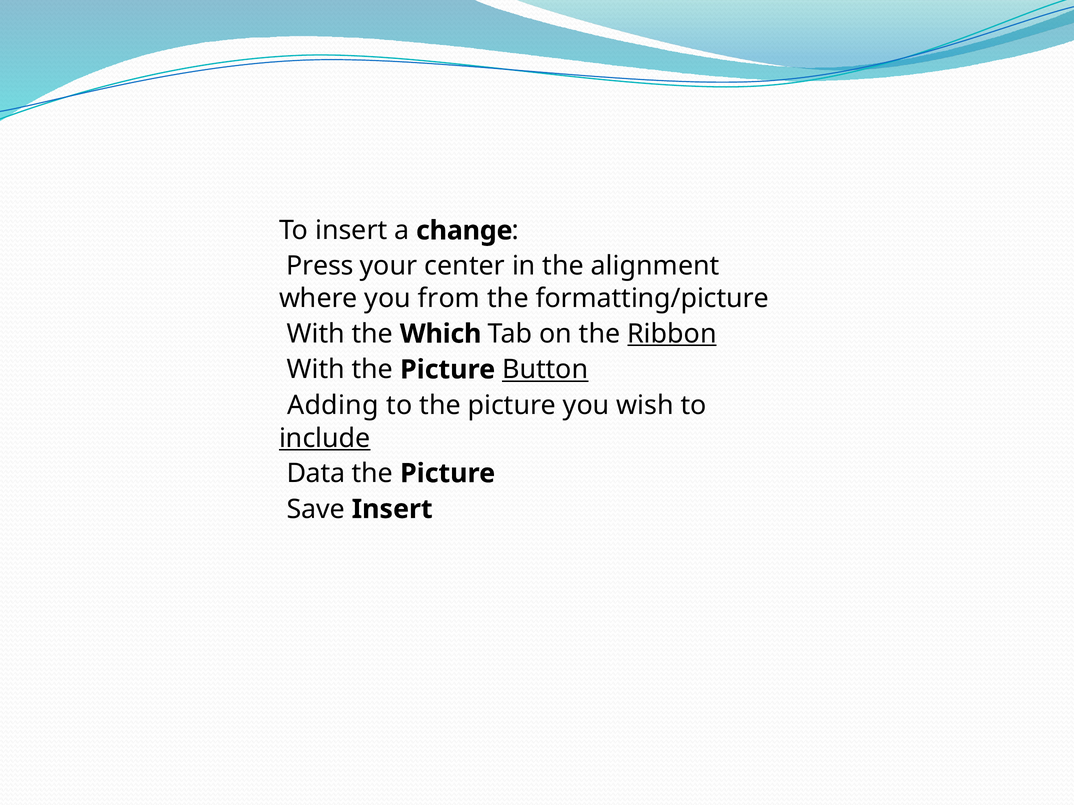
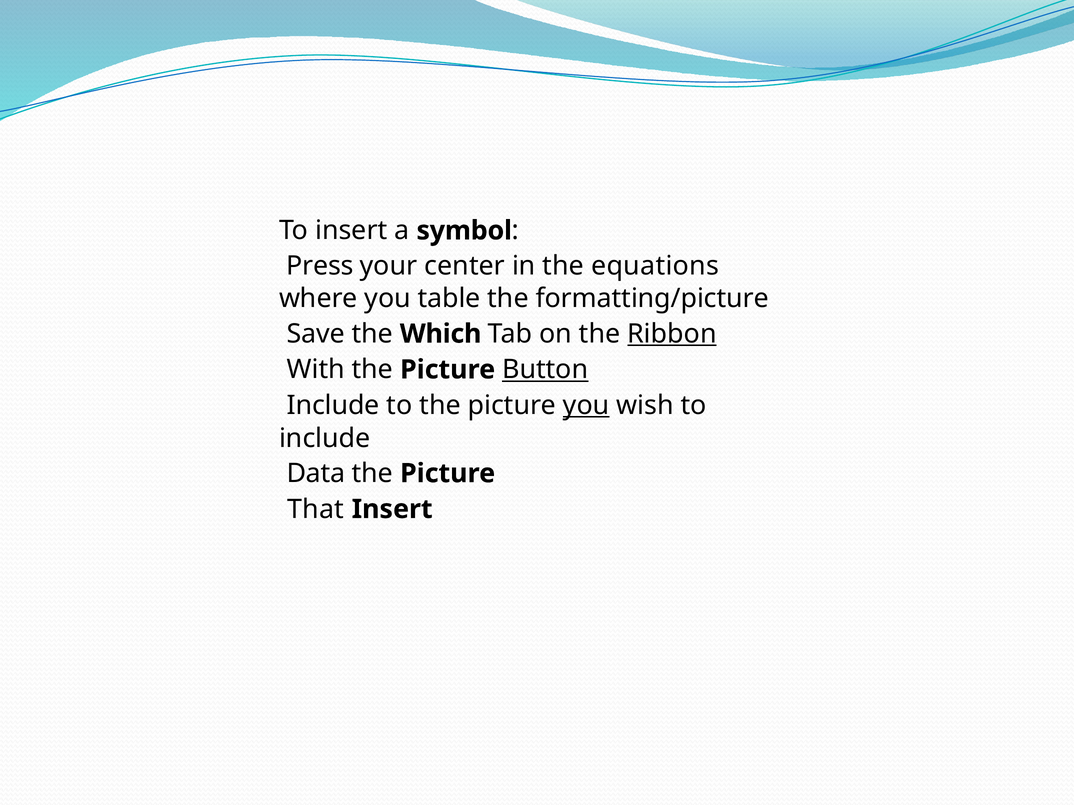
change: change -> symbol
alignment: alignment -> equations
from: from -> table
With at (316, 334): With -> Save
Adding at (333, 406): Adding -> Include
you at (586, 406) underline: none -> present
include at (325, 438) underline: present -> none
Save: Save -> That
